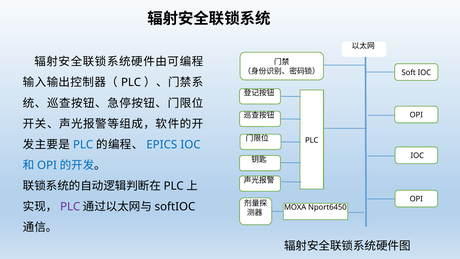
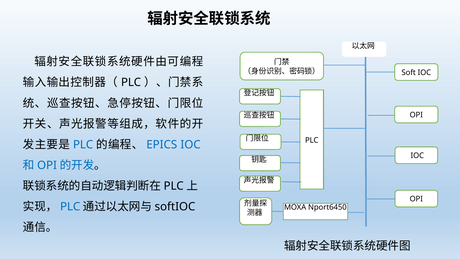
PLC at (70, 207) colour: purple -> blue
